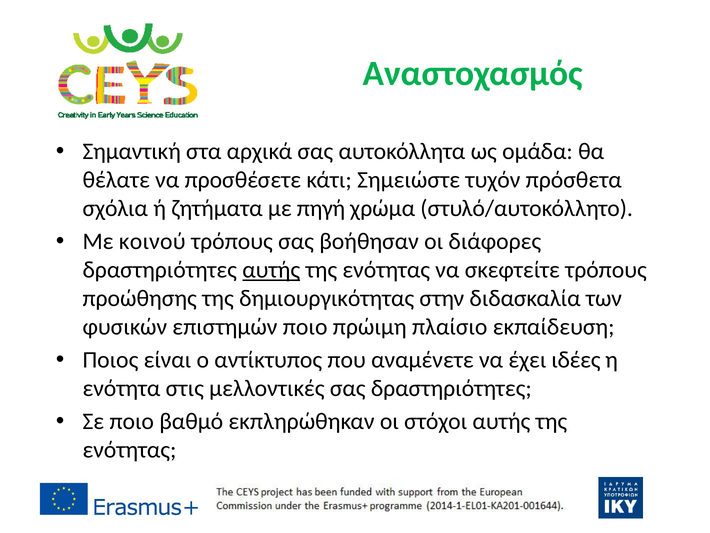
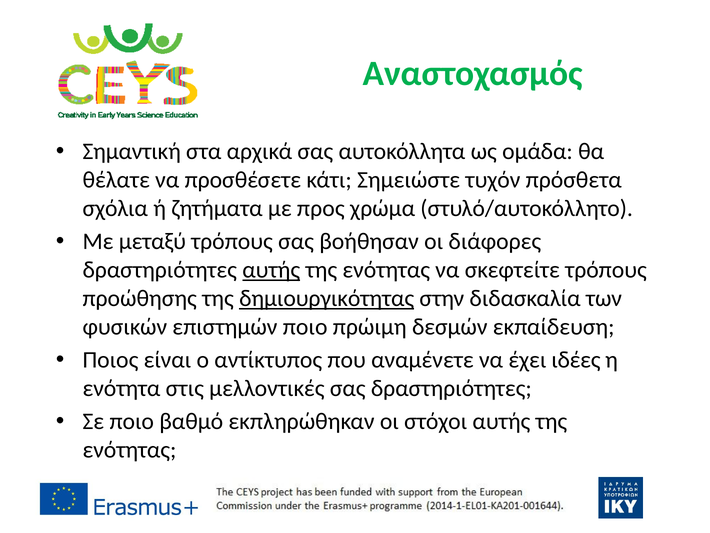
πηγή: πηγή -> προς
κοινού: κοινού -> μεταξύ
δημιουργικότητας underline: none -> present
πλαίσιο: πλαίσιο -> δεσμών
